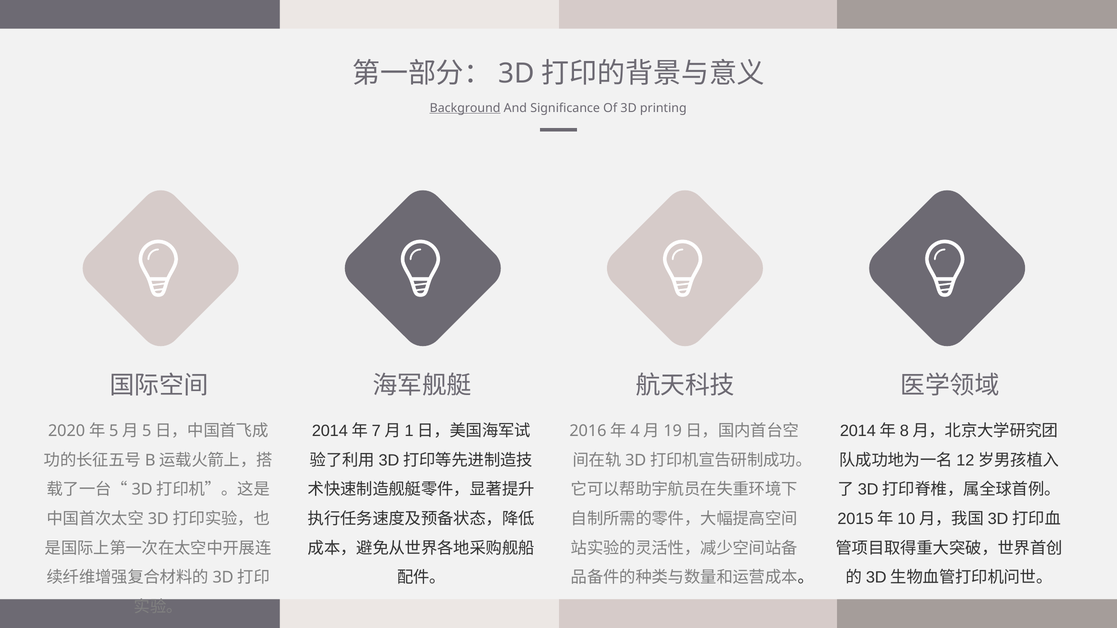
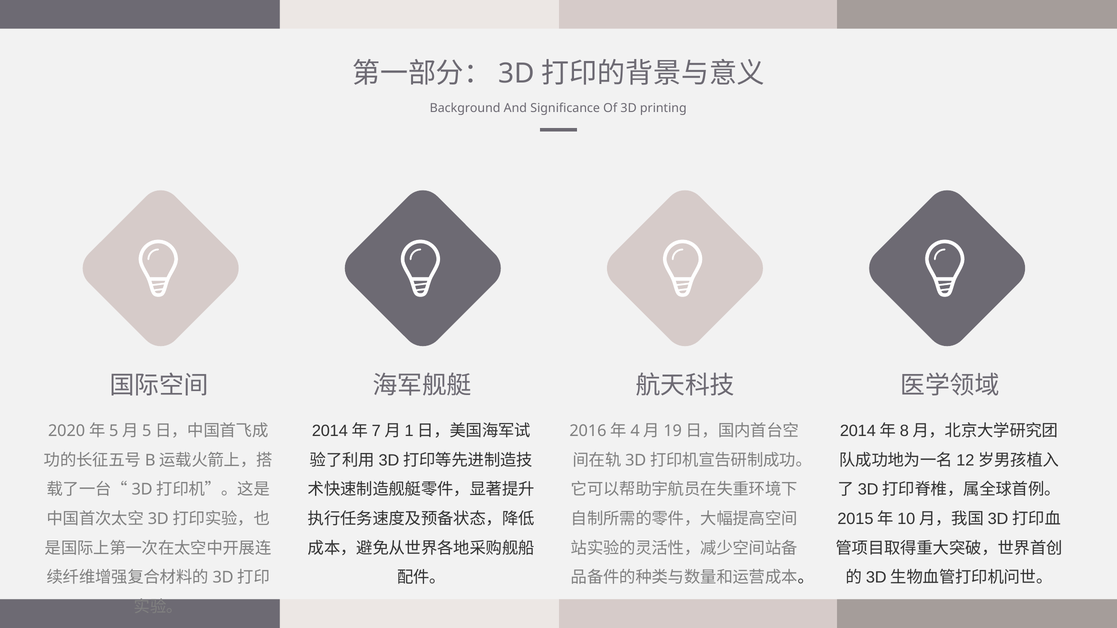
Background underline: present -> none
